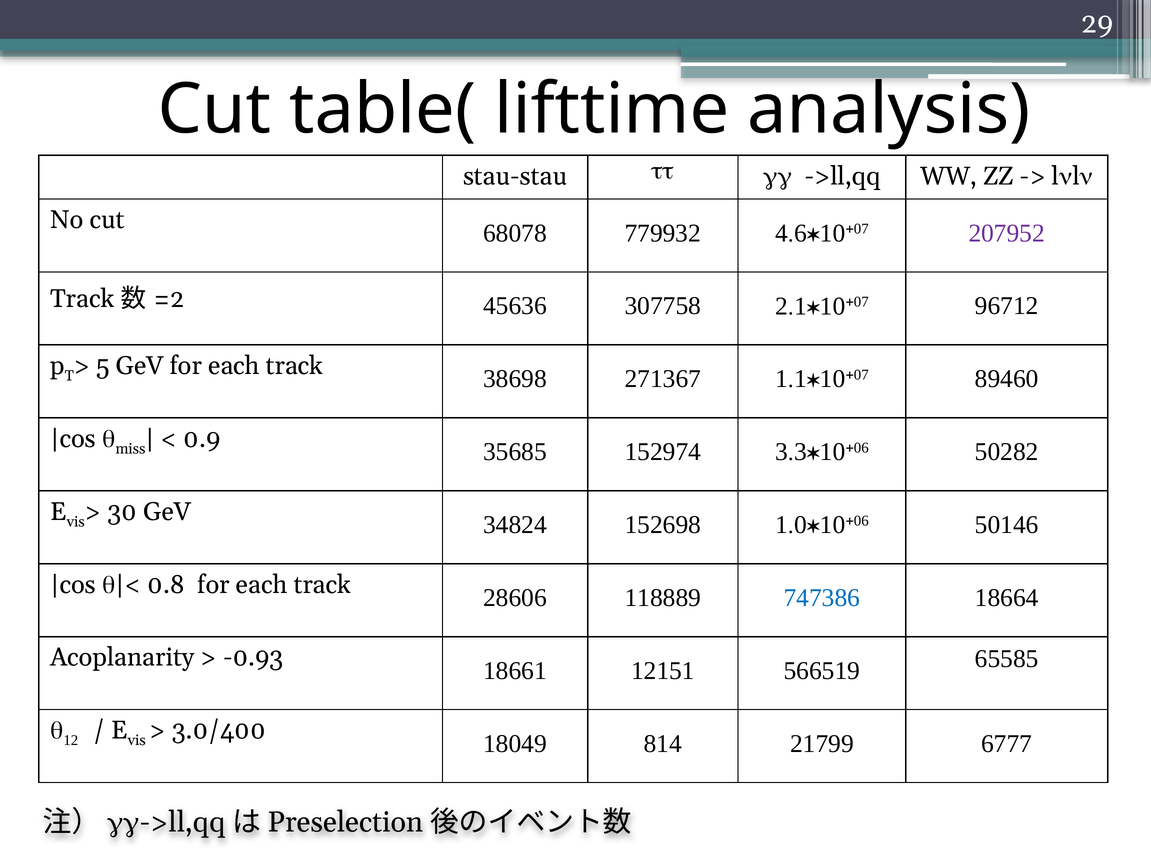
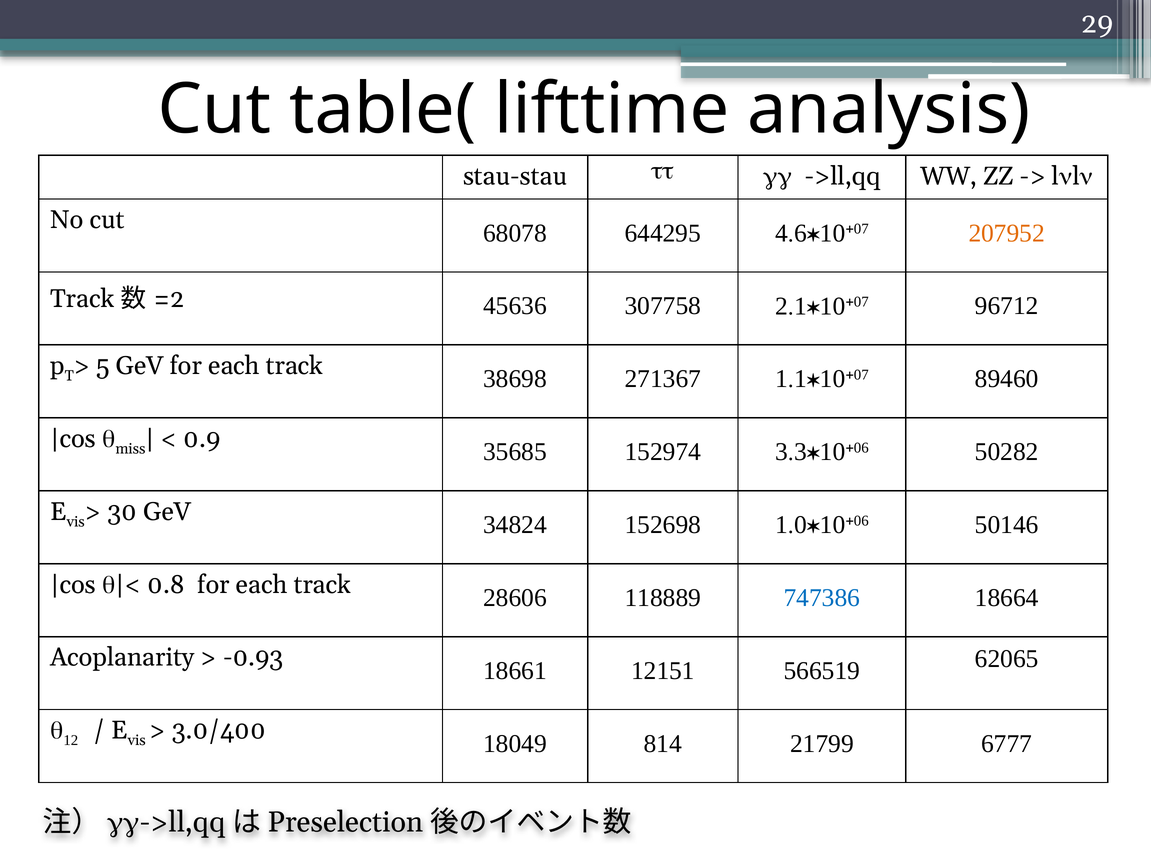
779932: 779932 -> 644295
207952 colour: purple -> orange
65585: 65585 -> 62065
